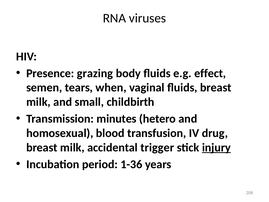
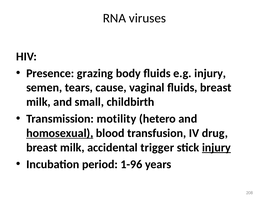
e.g effect: effect -> injury
when: when -> cause
minutes: minutes -> motility
homosexual underline: none -> present
1-36: 1-36 -> 1-96
